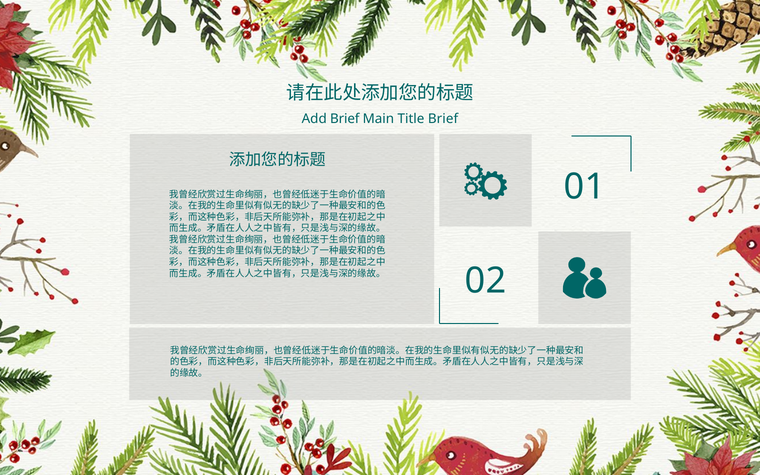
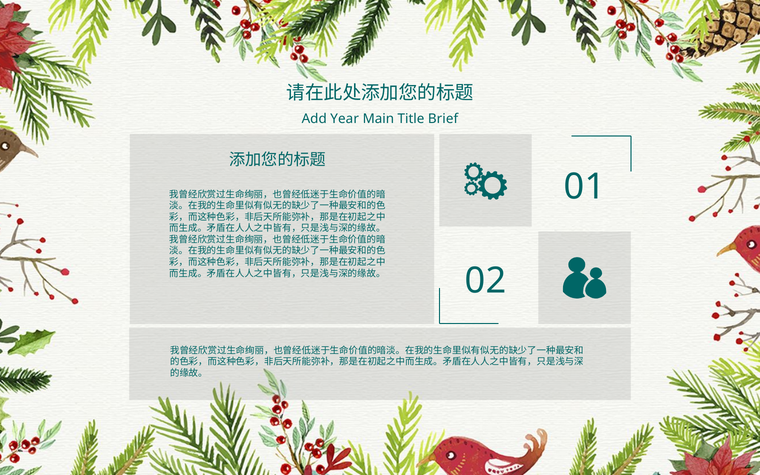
Add Brief: Brief -> Year
